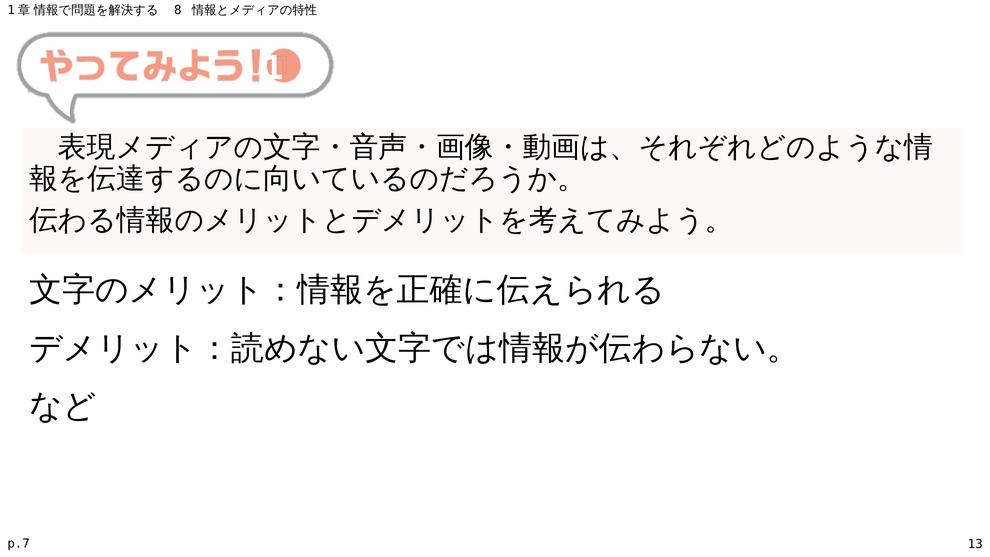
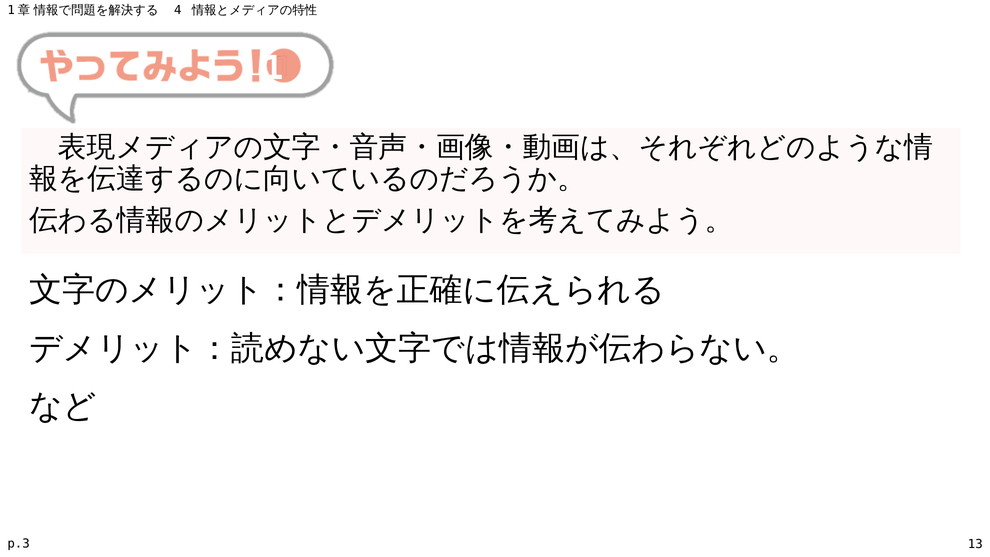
8: 8 -> 4
p.7: p.7 -> p.3
